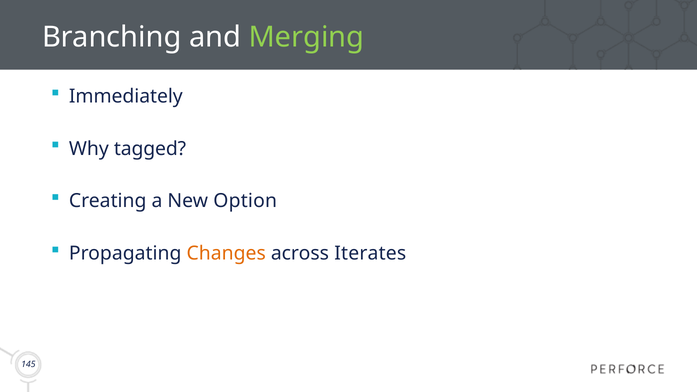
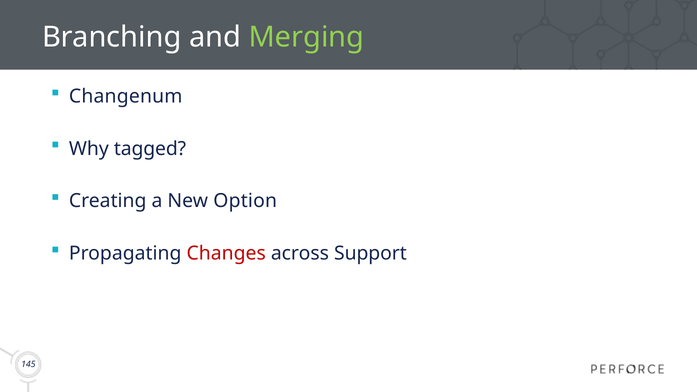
Immediately: Immediately -> Changenum
Changes colour: orange -> red
Iterates: Iterates -> Support
